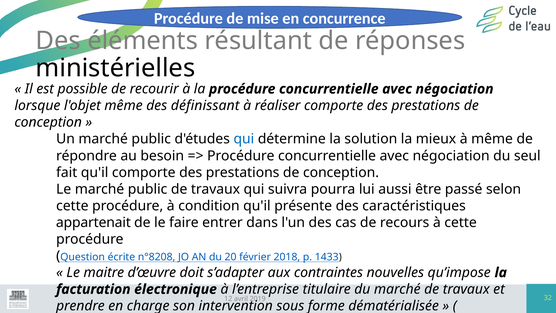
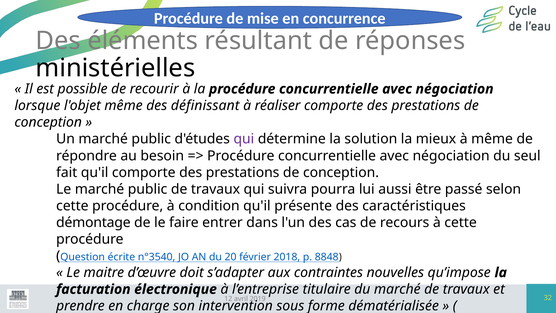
qui at (244, 139) colour: blue -> purple
appartenait: appartenait -> démontage
n°8208: n°8208 -> n°3540
1433: 1433 -> 8848
